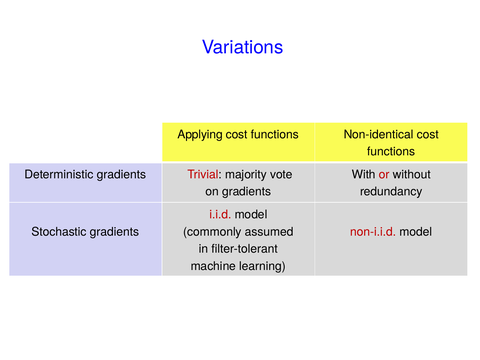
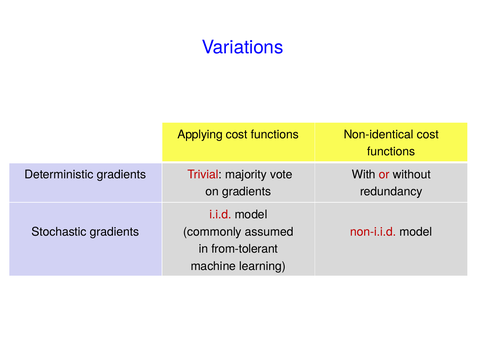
filter-tolerant: filter-tolerant -> from-tolerant
